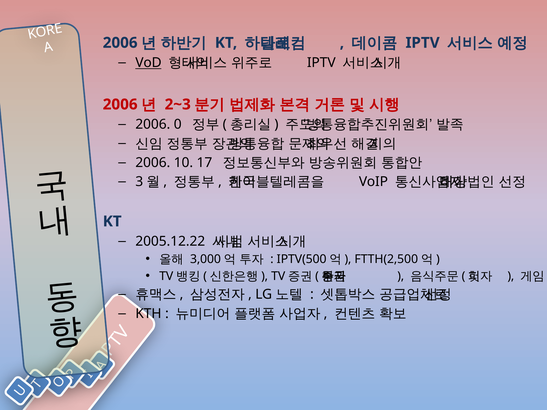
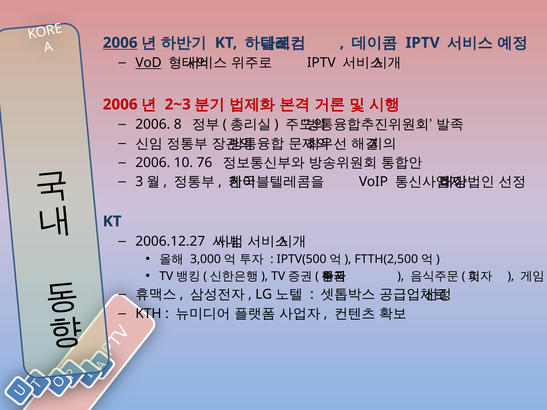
2006 at (120, 43) underline: none -> present
0: 0 -> 8
17: 17 -> 76
2005.12.22: 2005.12.22 -> 2006.12.27
